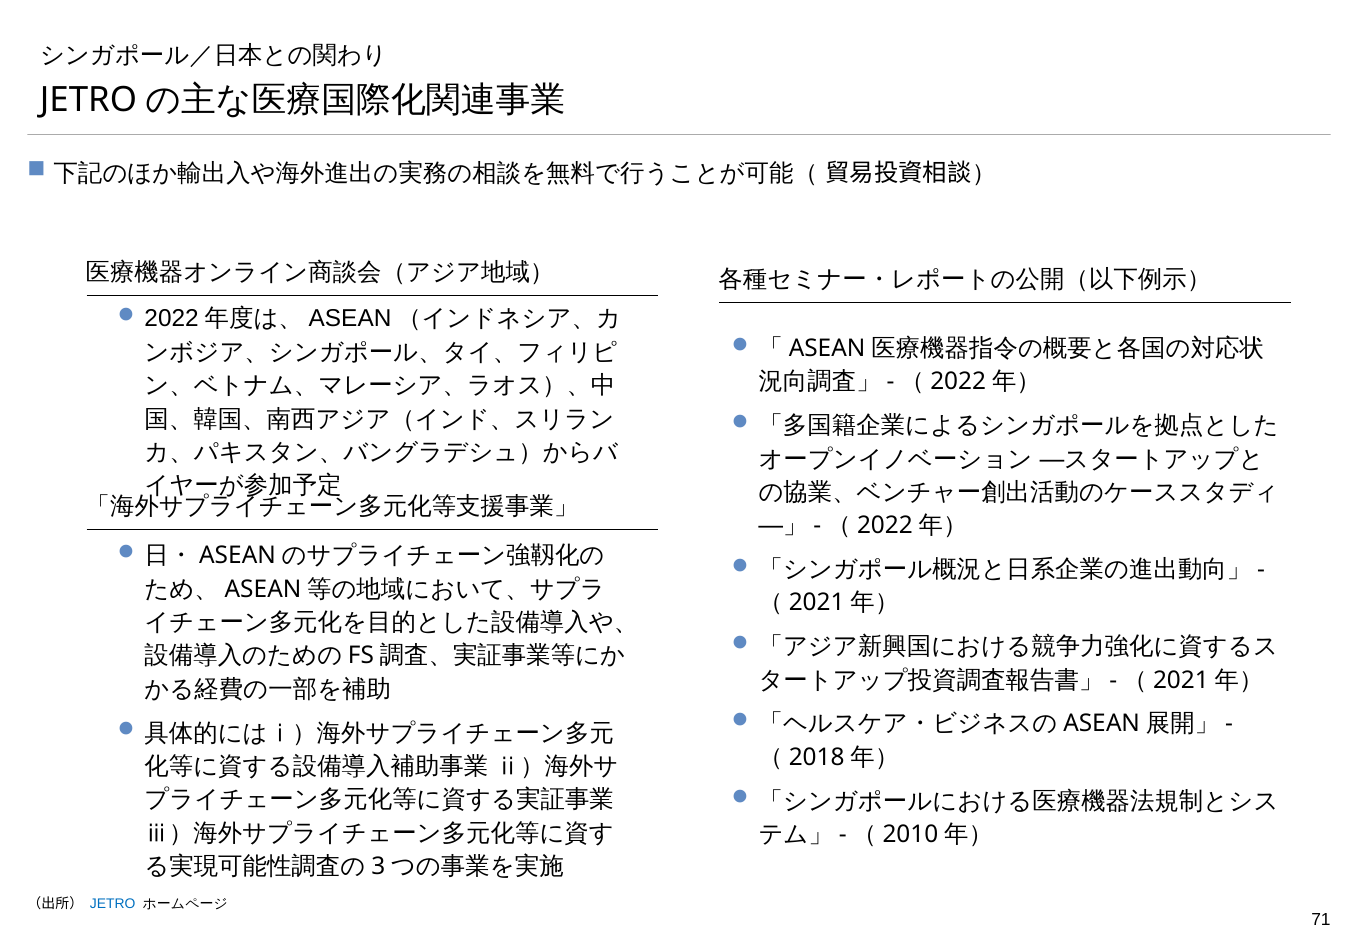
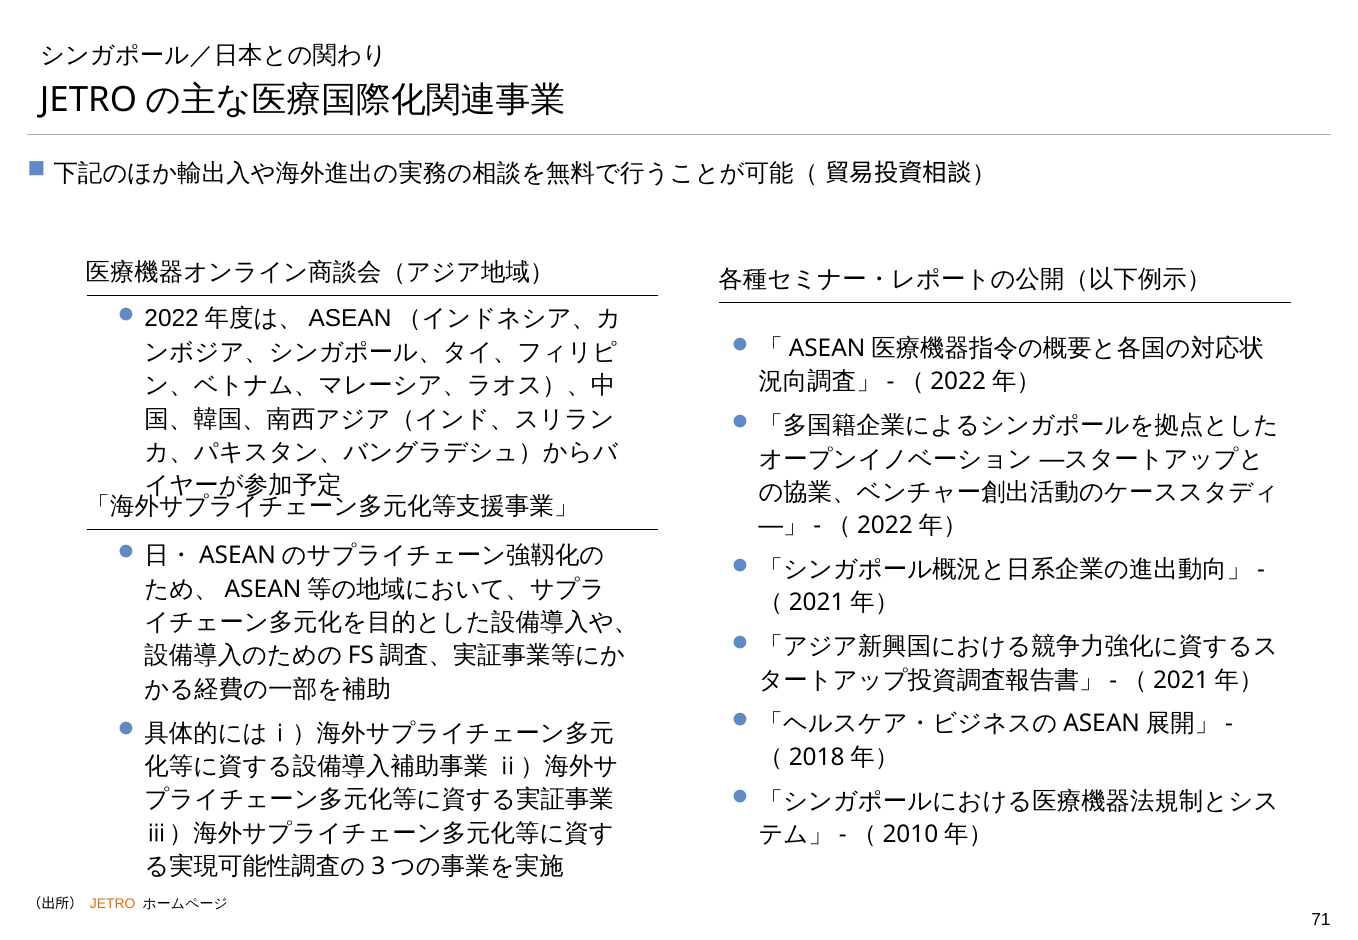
JETRO colour: blue -> orange
